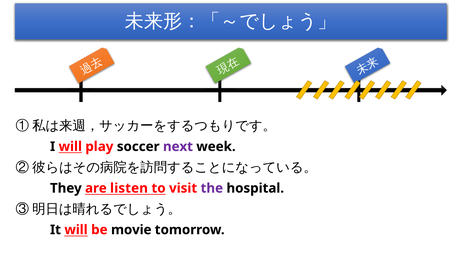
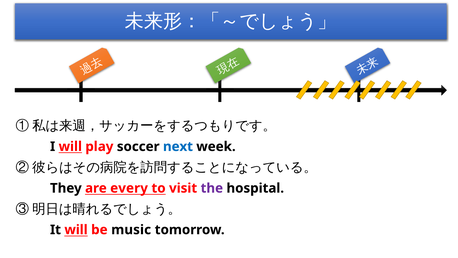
next colour: purple -> blue
listen: listen -> every
movie: movie -> music
